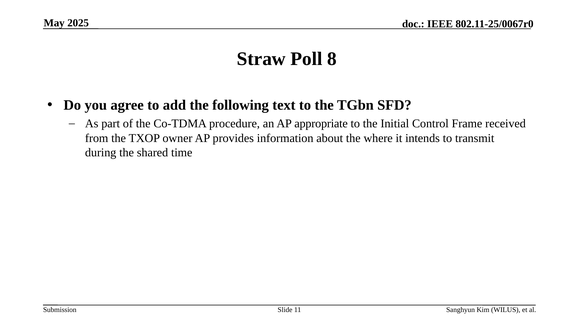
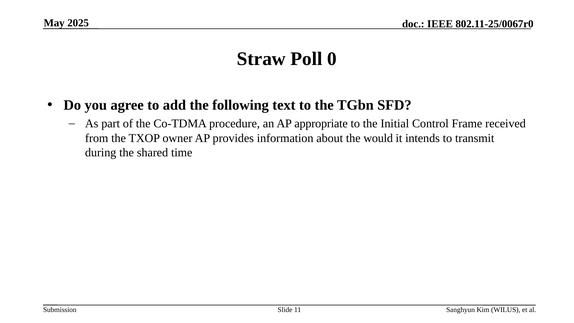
8: 8 -> 0
where: where -> would
